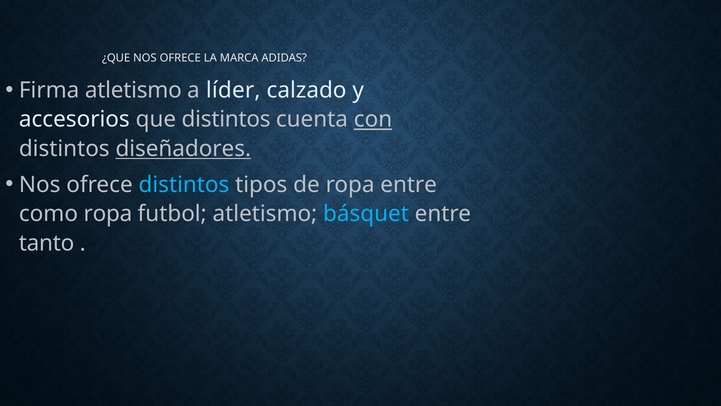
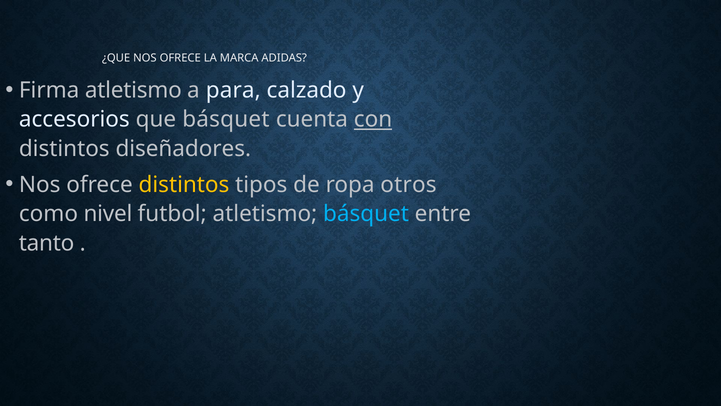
líder: líder -> para
que distintos: distintos -> básquet
diseñadores underline: present -> none
distintos at (184, 185) colour: light blue -> yellow
ropa entre: entre -> otros
como ropa: ropa -> nivel
